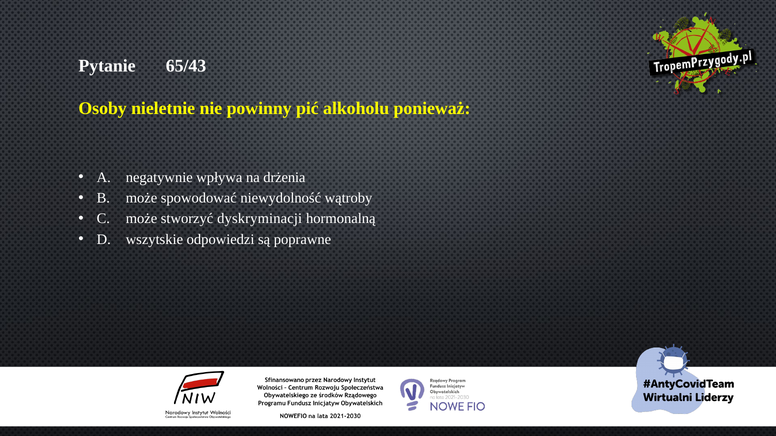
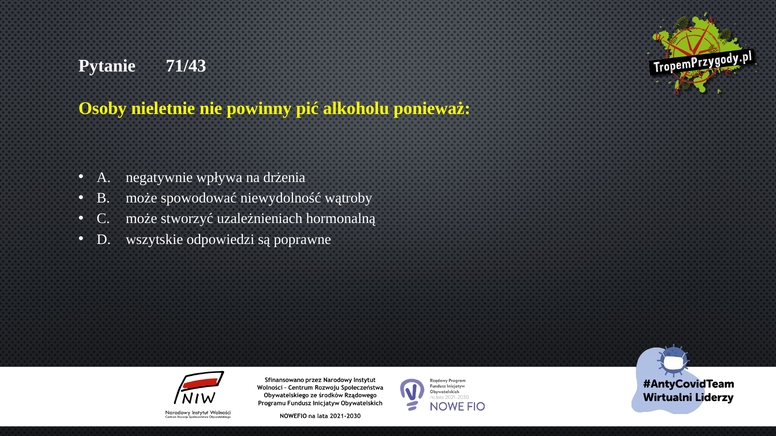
65/43: 65/43 -> 71/43
dyskryminacji: dyskryminacji -> uzależnieniach
